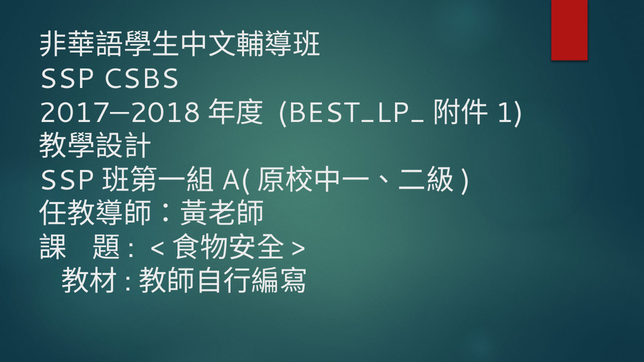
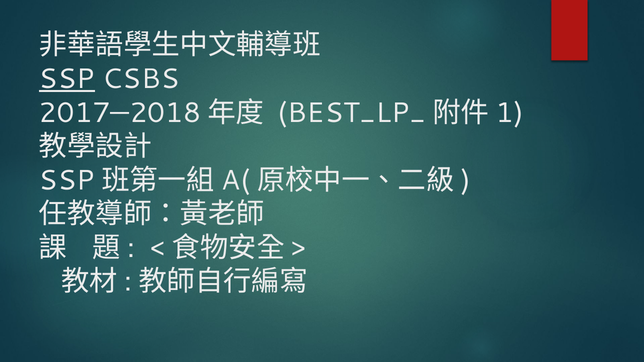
SSP underline: none -> present
